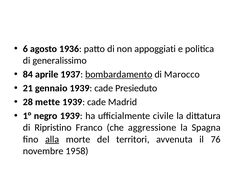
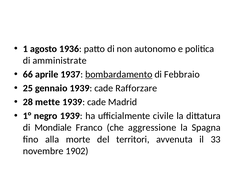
6: 6 -> 1
appoggiati: appoggiati -> autonomo
generalissimo: generalissimo -> amministrate
84: 84 -> 66
Marocco: Marocco -> Febbraio
21: 21 -> 25
Presieduto: Presieduto -> Rafforzare
Ripristino: Ripristino -> Mondiale
alla underline: present -> none
76: 76 -> 33
1958: 1958 -> 1902
